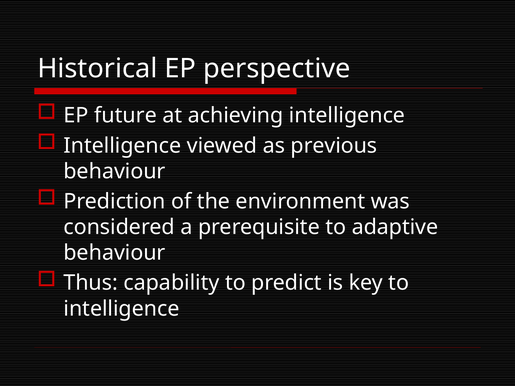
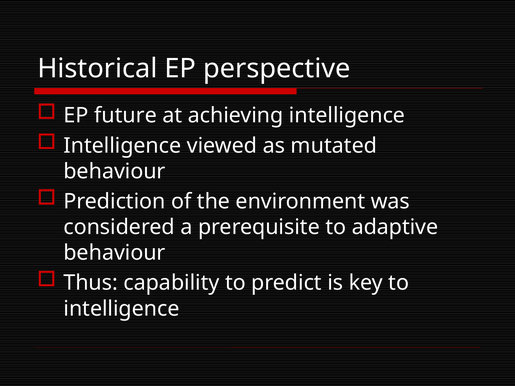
previous: previous -> mutated
